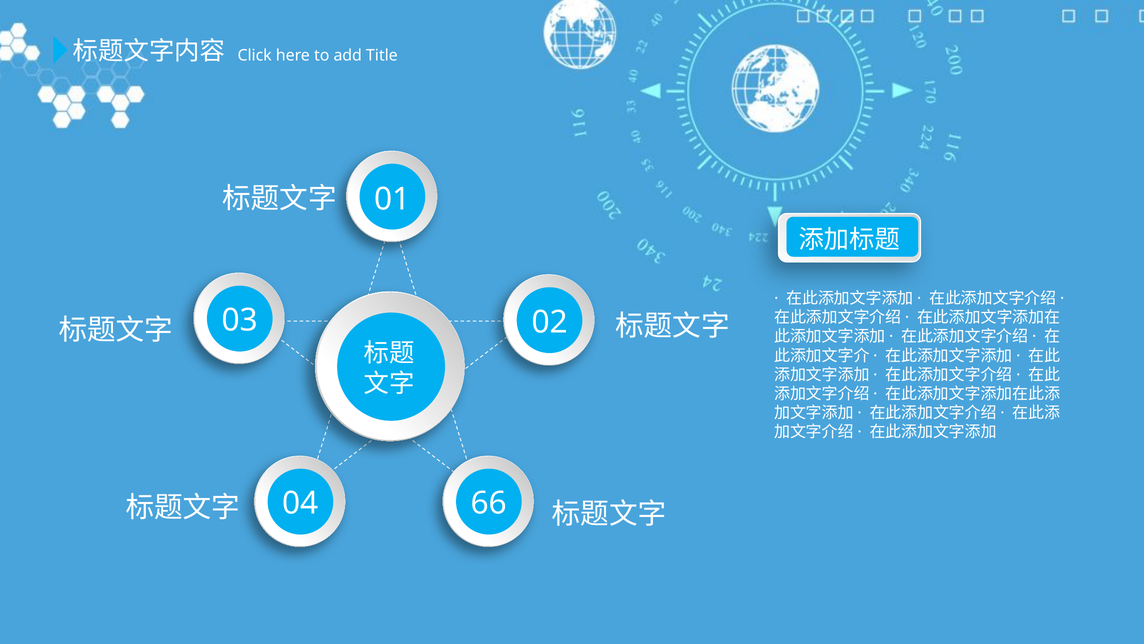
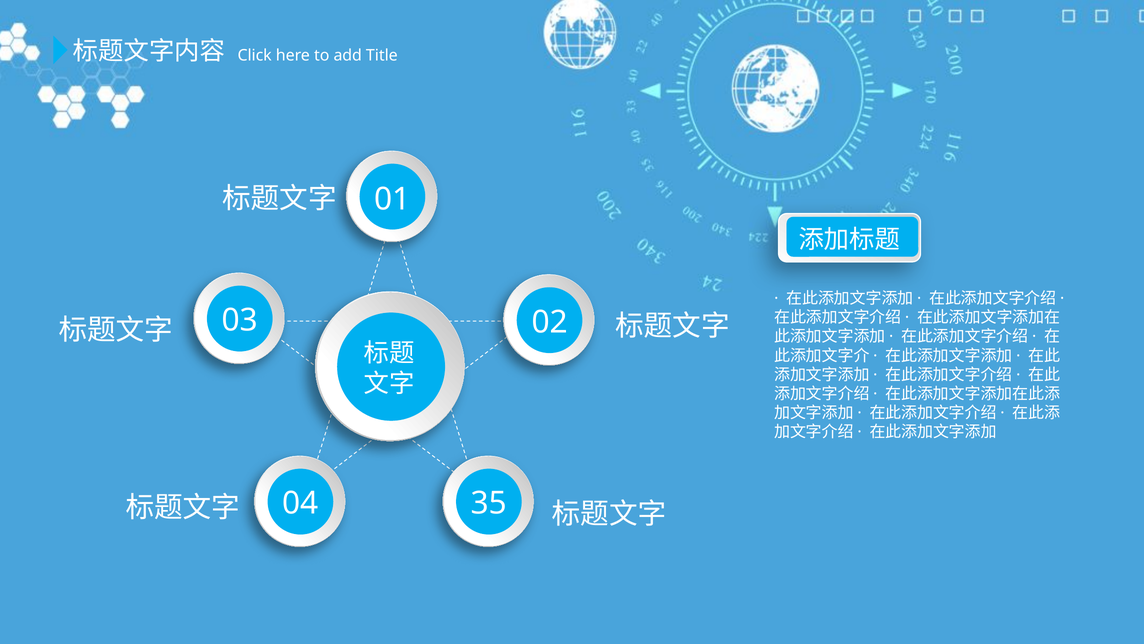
66: 66 -> 35
